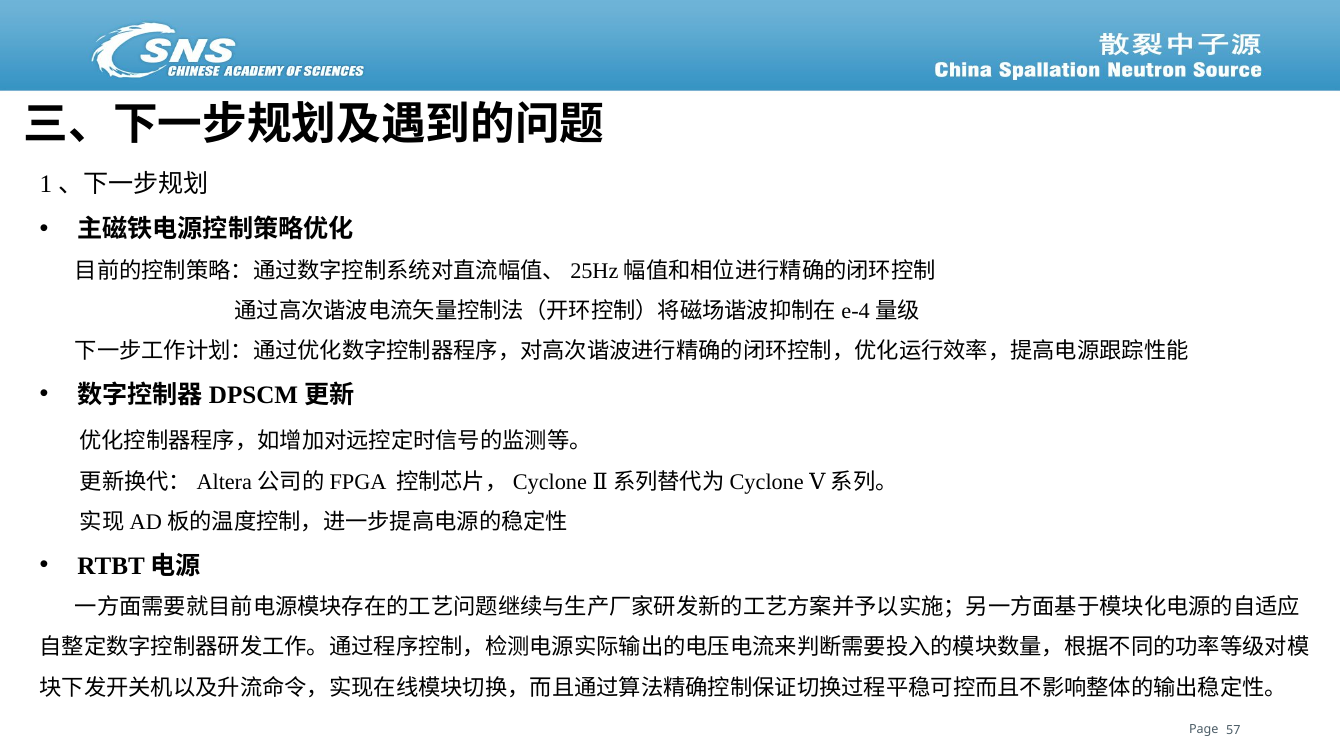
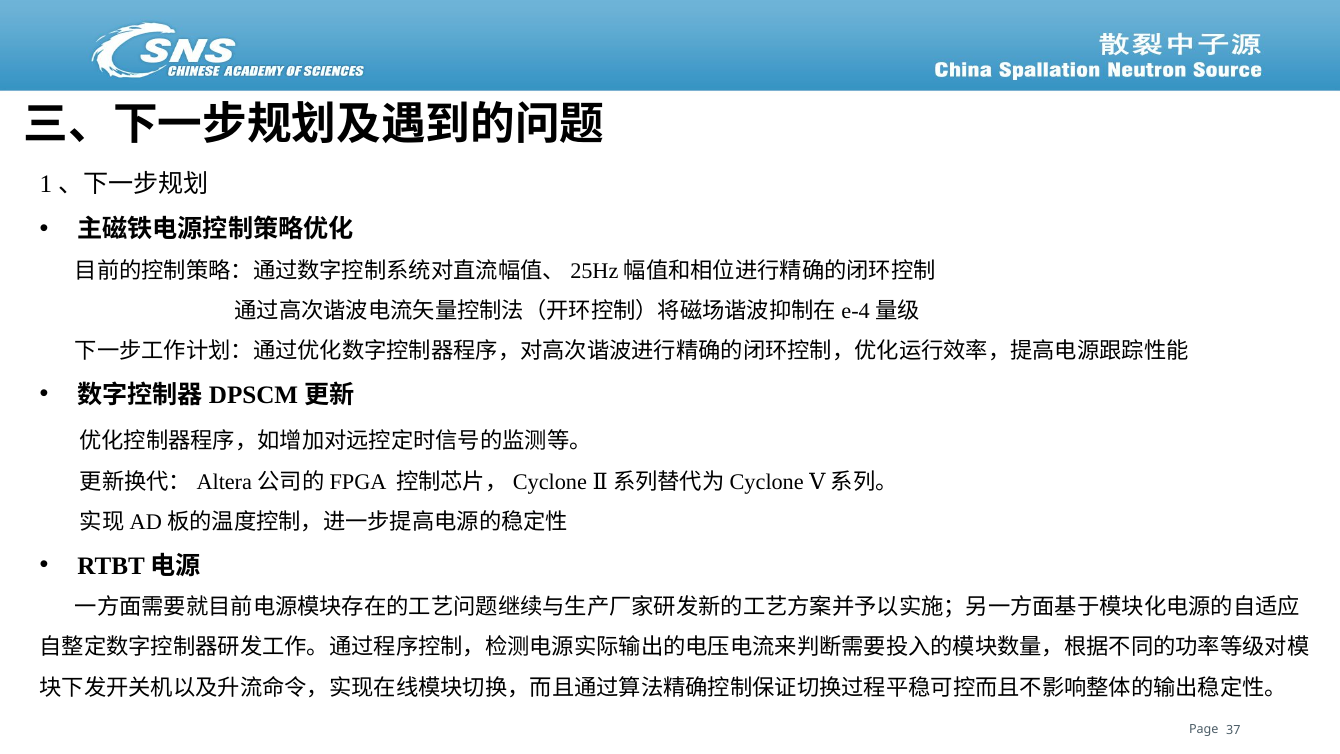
57: 57 -> 37
